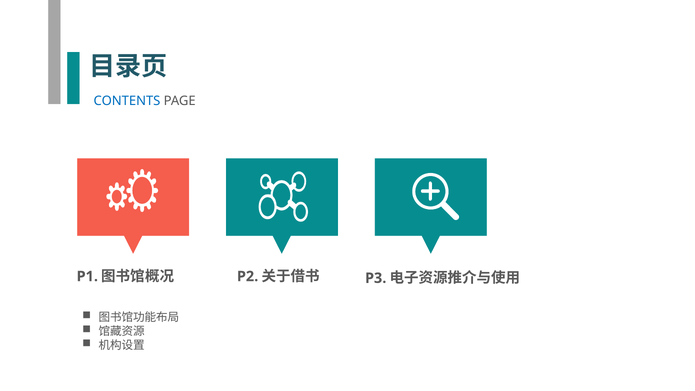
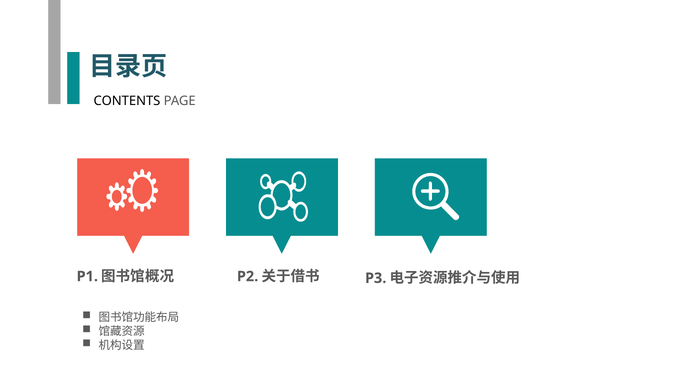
CONTENTS colour: blue -> black
